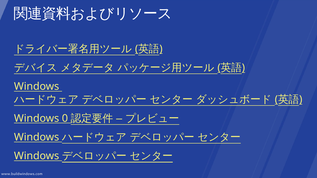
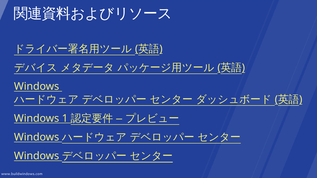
0: 0 -> 1
